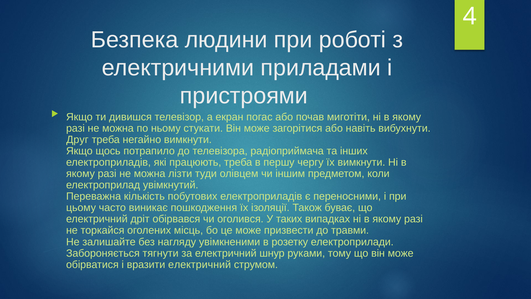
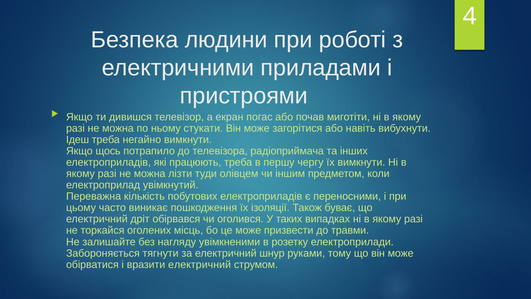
Друг: Друг -> Ідеш
